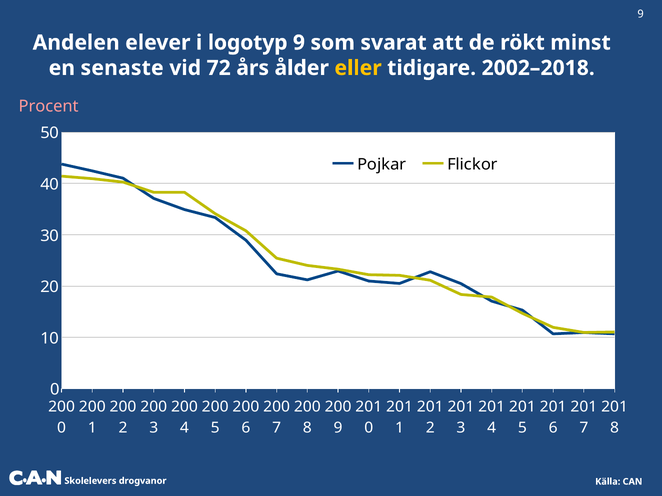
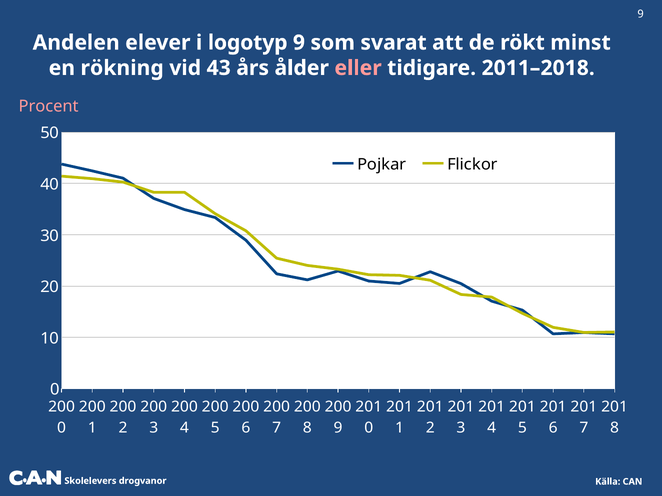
senaste: senaste -> rökning
72: 72 -> 43
eller colour: yellow -> pink
2002–2018: 2002–2018 -> 2011–2018
